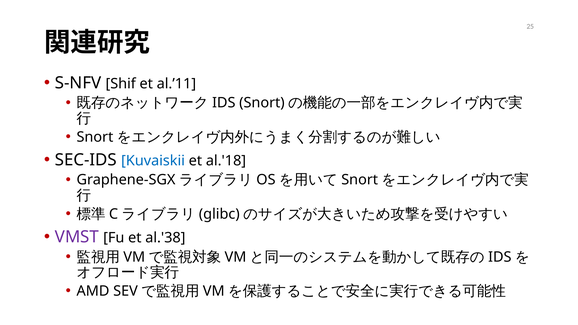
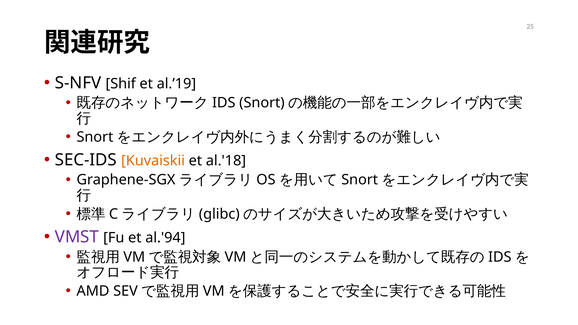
al.’11: al.’11 -> al.’19
Kuvaiskii colour: blue -> orange
al.'38: al.'38 -> al.'94
